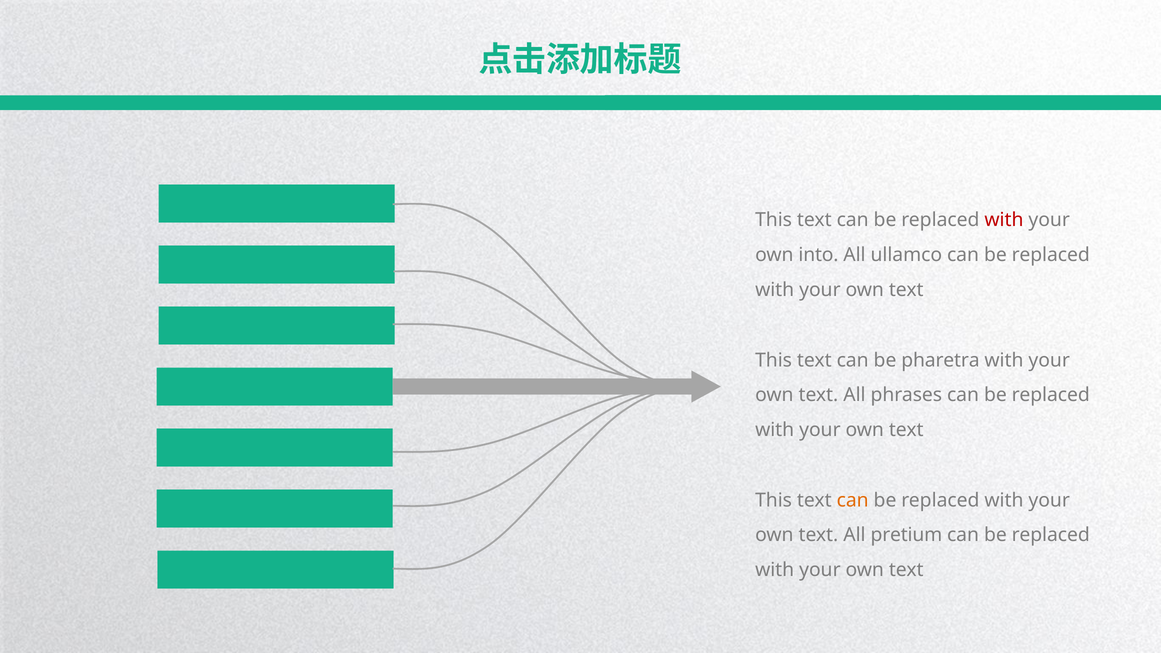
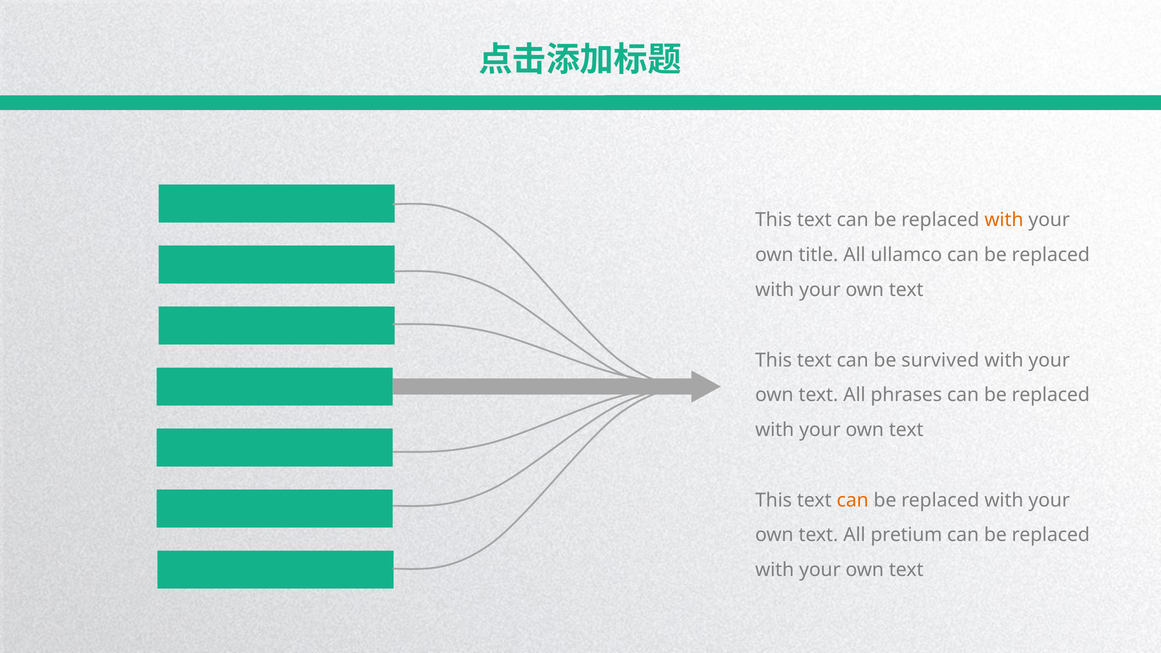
with at (1004, 220) colour: red -> orange
into: into -> title
pharetra: pharetra -> survived
